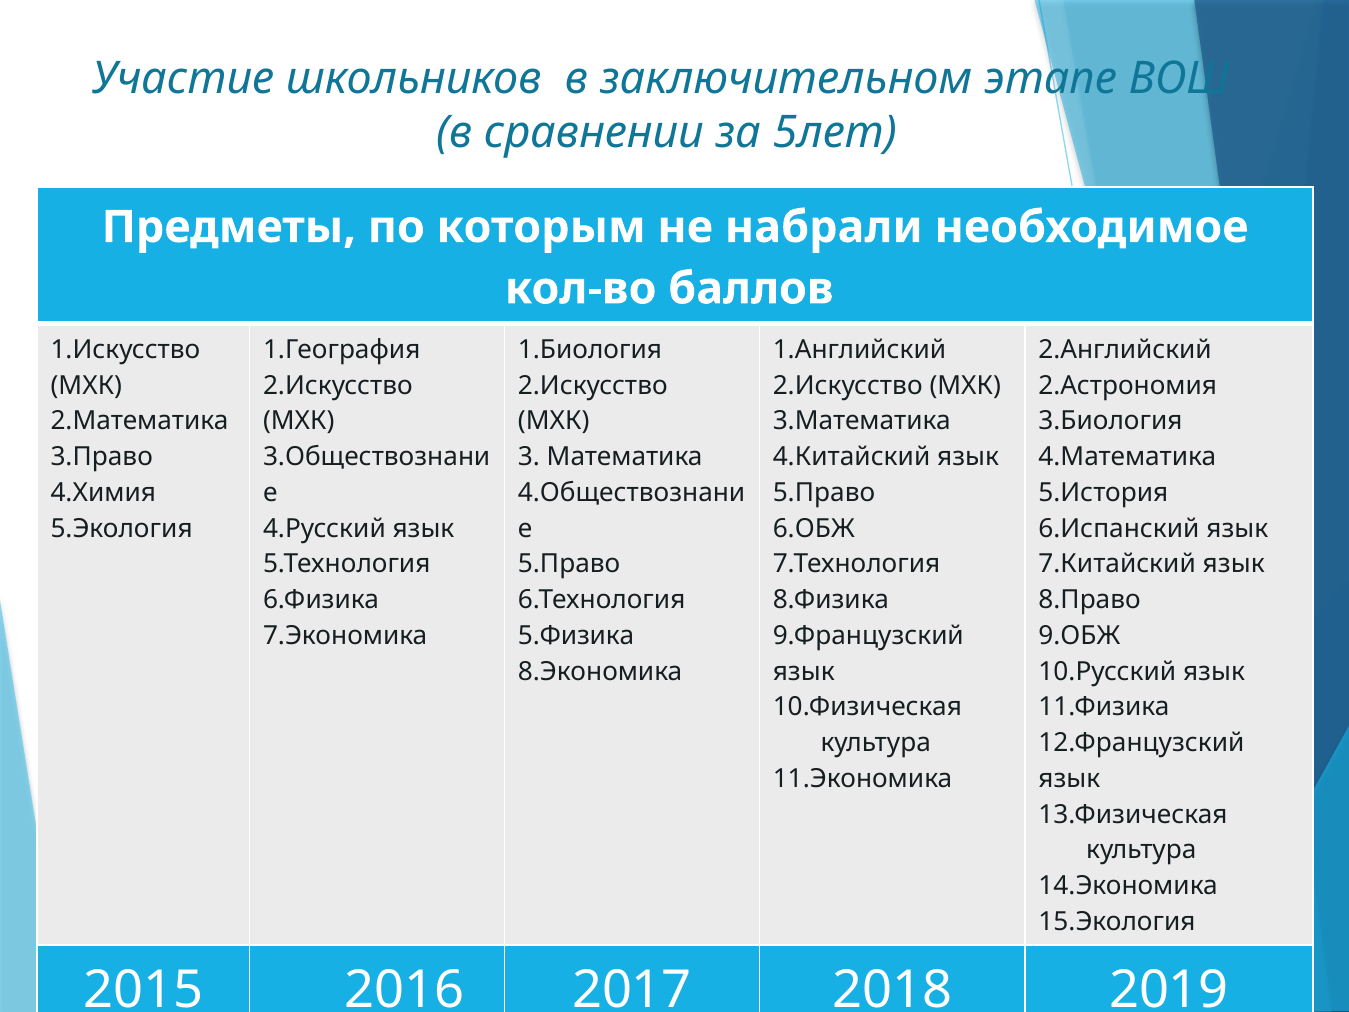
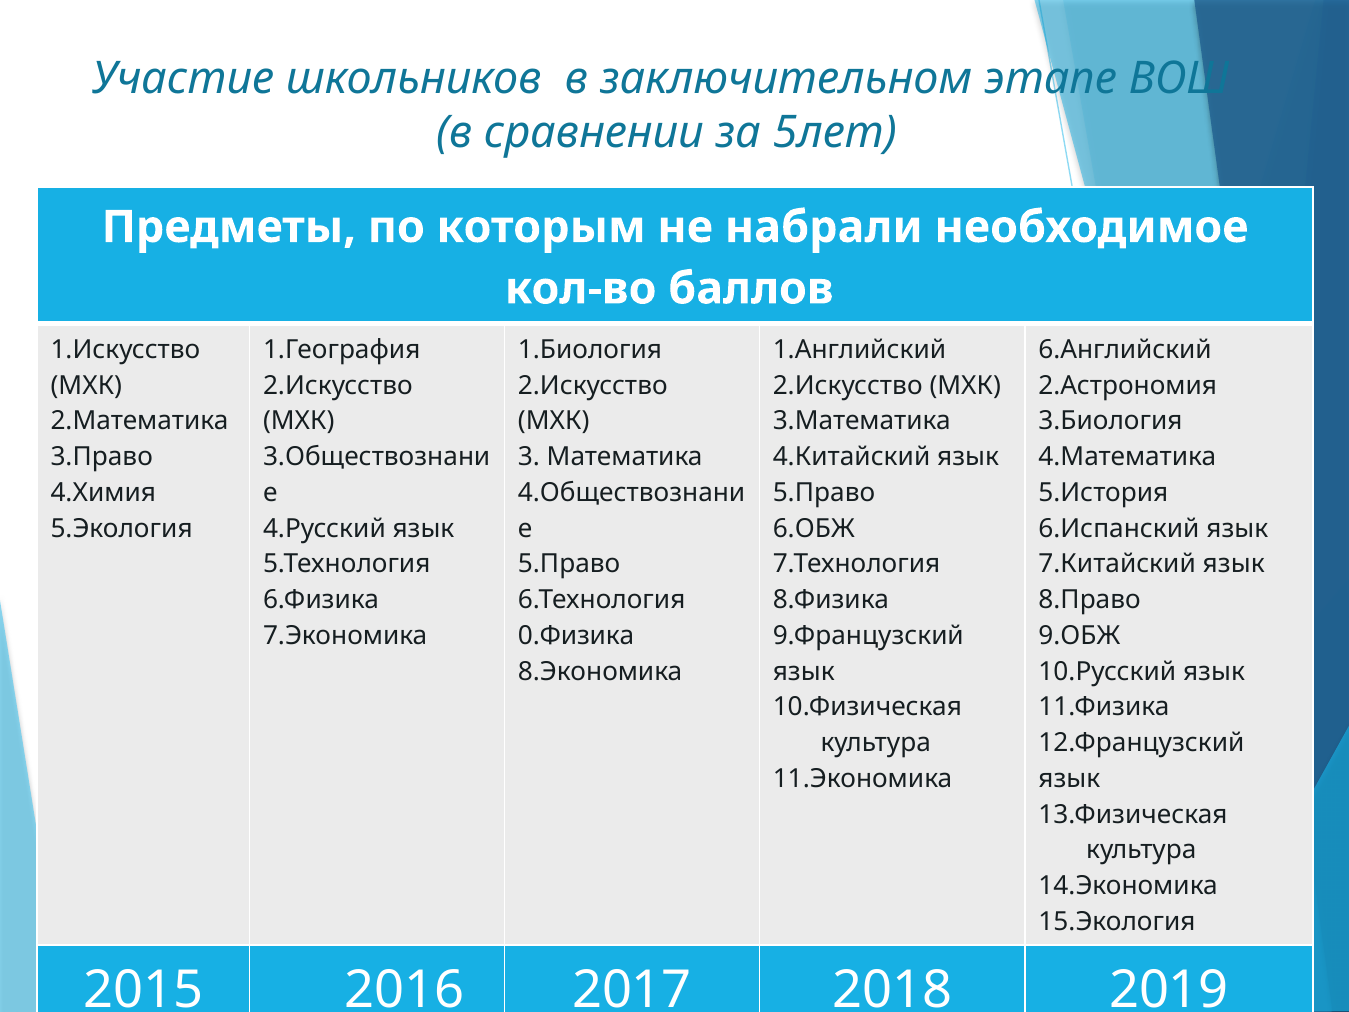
2.Английский: 2.Английский -> 6.Английский
5.Физика: 5.Физика -> 0.Физика
